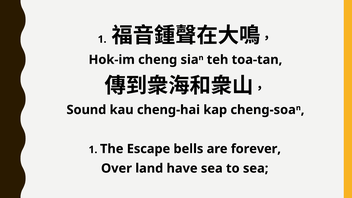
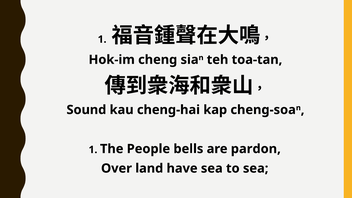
Escape: Escape -> People
forever: forever -> pardon
